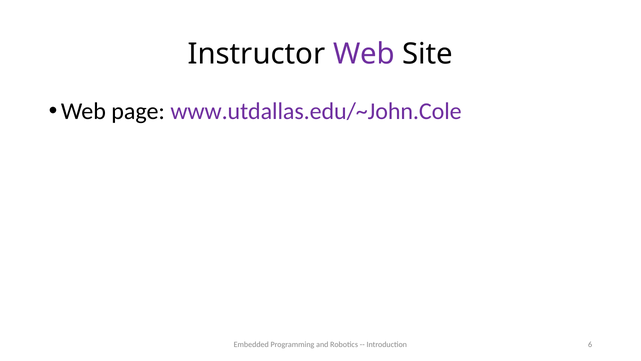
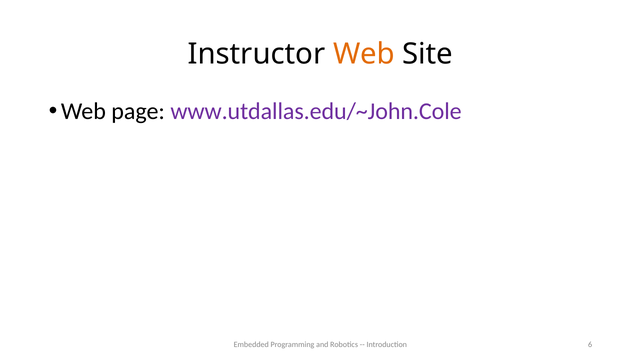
Web at (364, 54) colour: purple -> orange
